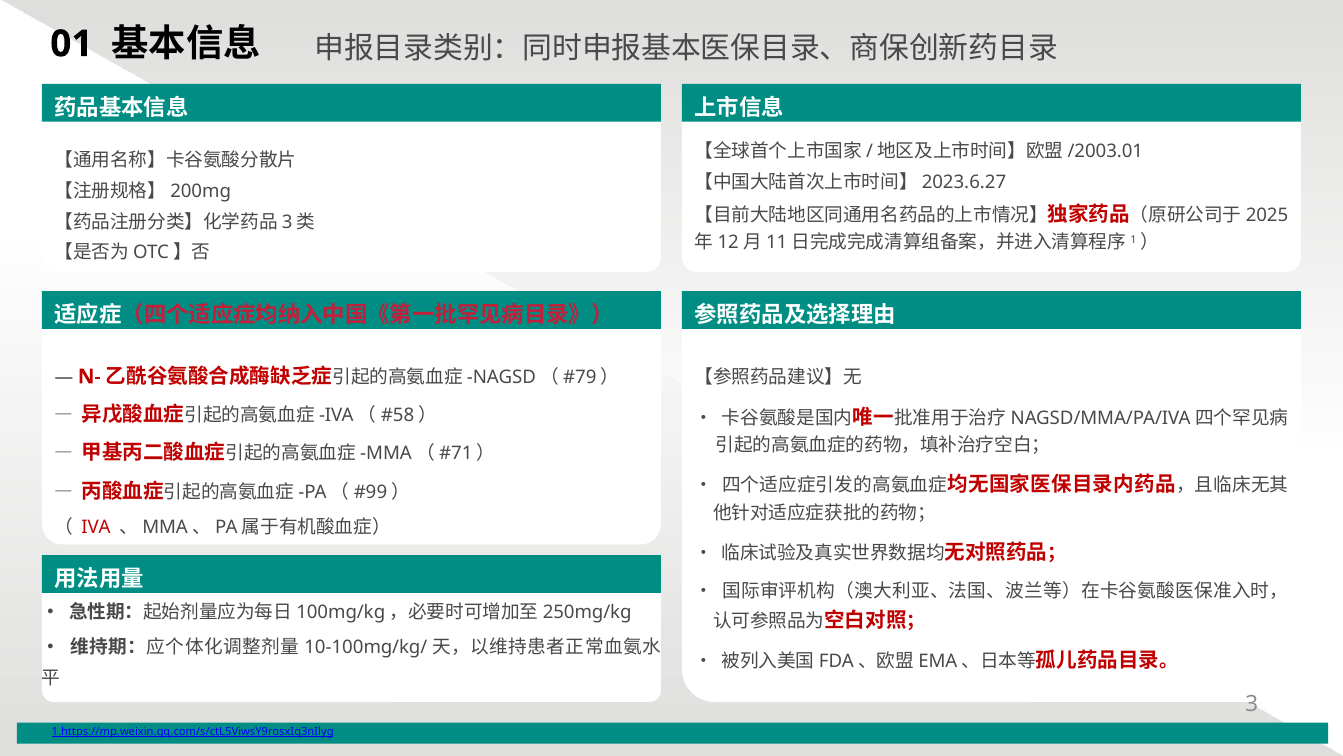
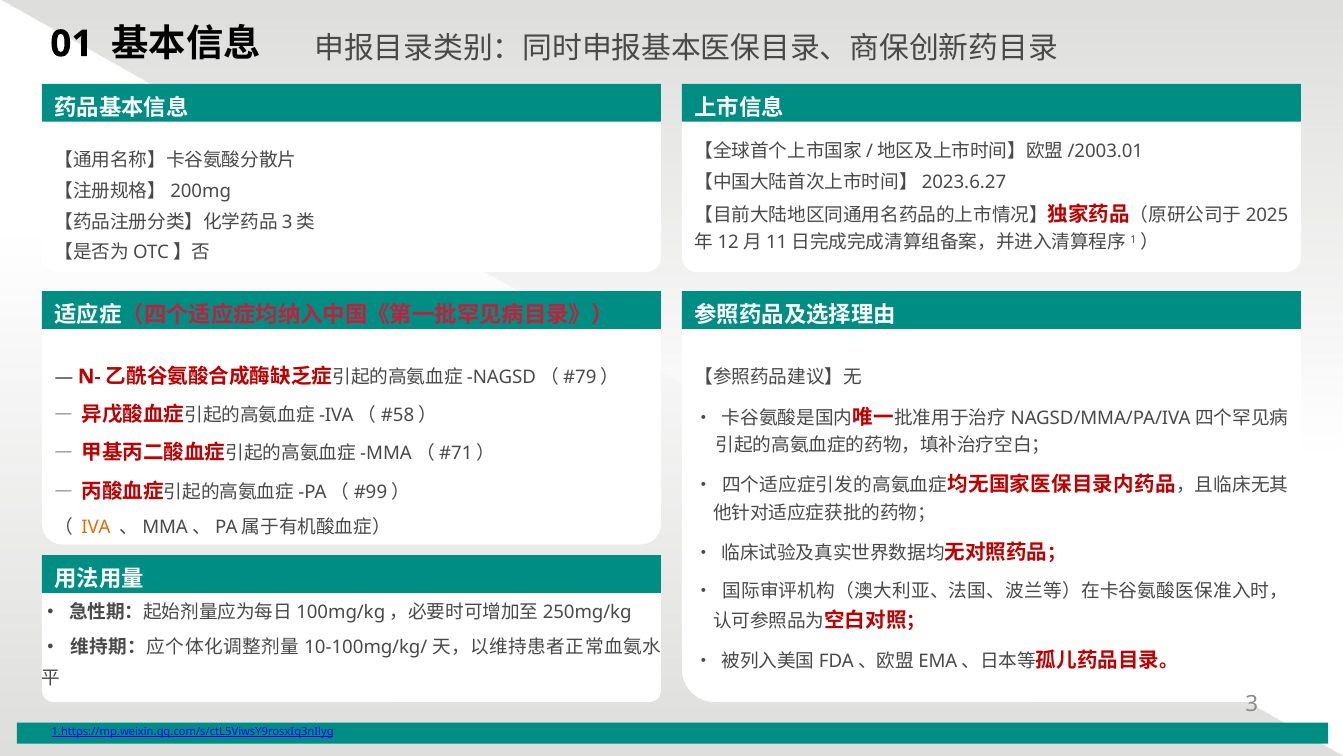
IVA colour: red -> orange
